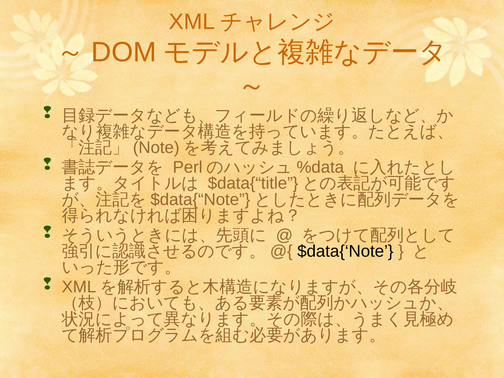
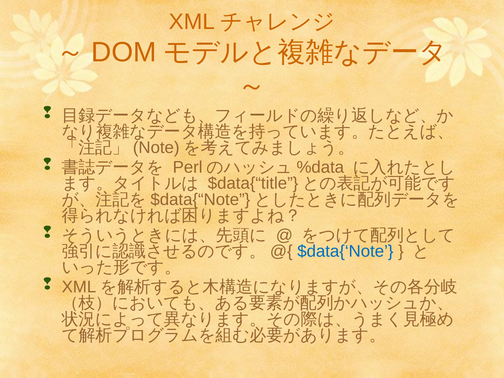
$data{‘Note colour: black -> blue
